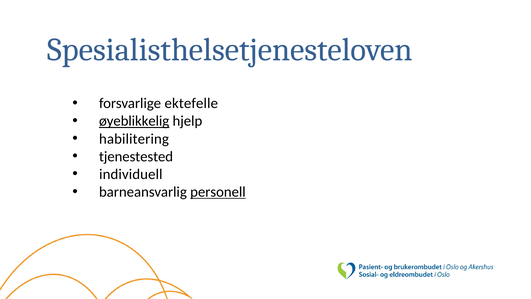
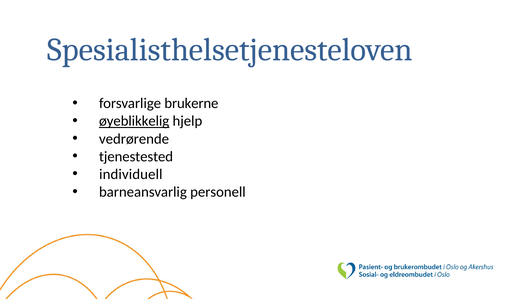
ektefelle: ektefelle -> brukerne
habilitering: habilitering -> vedrørende
personell underline: present -> none
